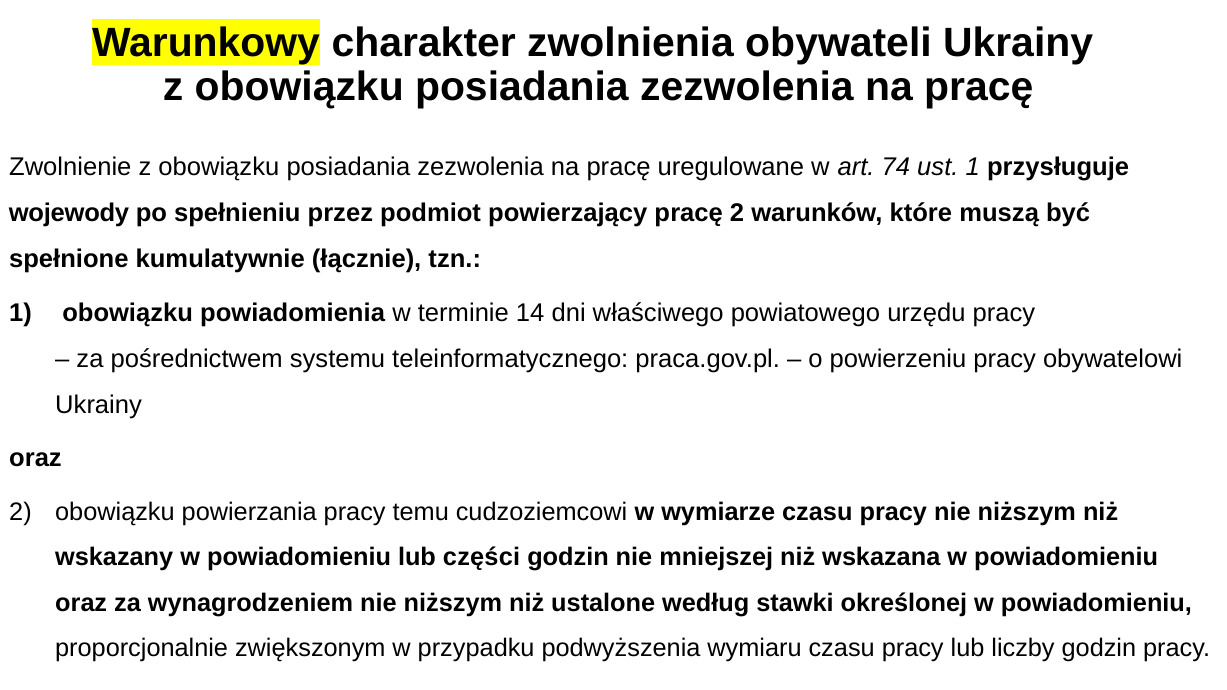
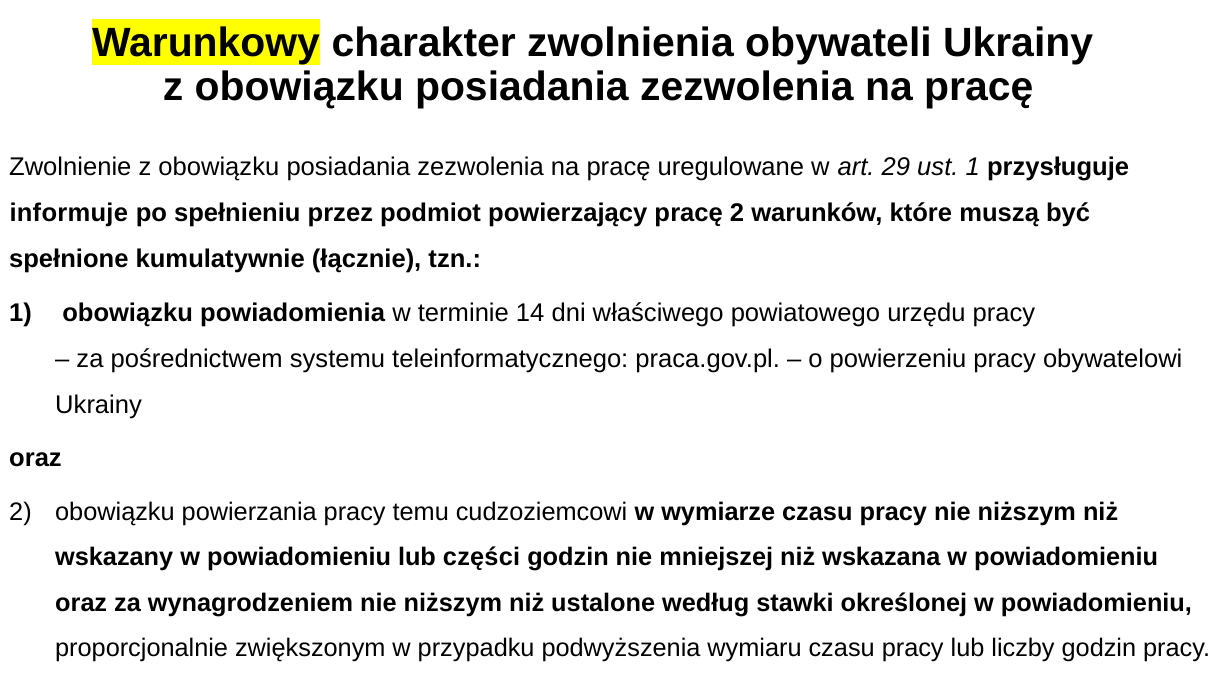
74: 74 -> 29
wojewody: wojewody -> informuje
